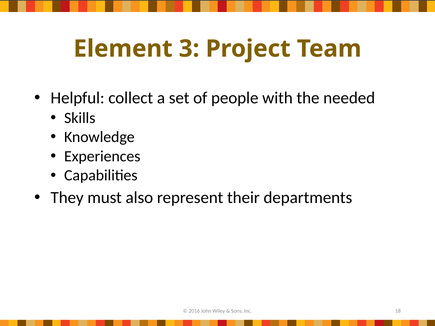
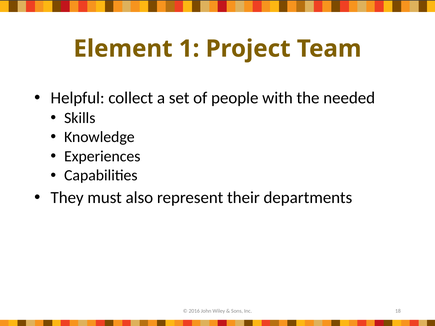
3: 3 -> 1
